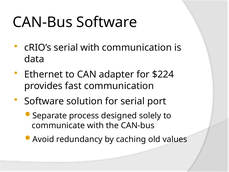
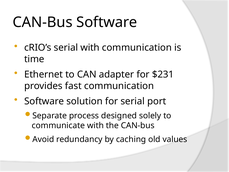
data: data -> time
$224: $224 -> $231
